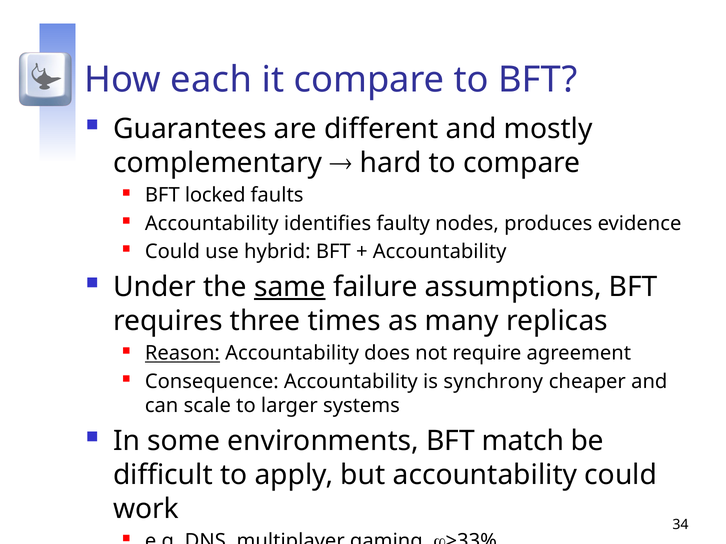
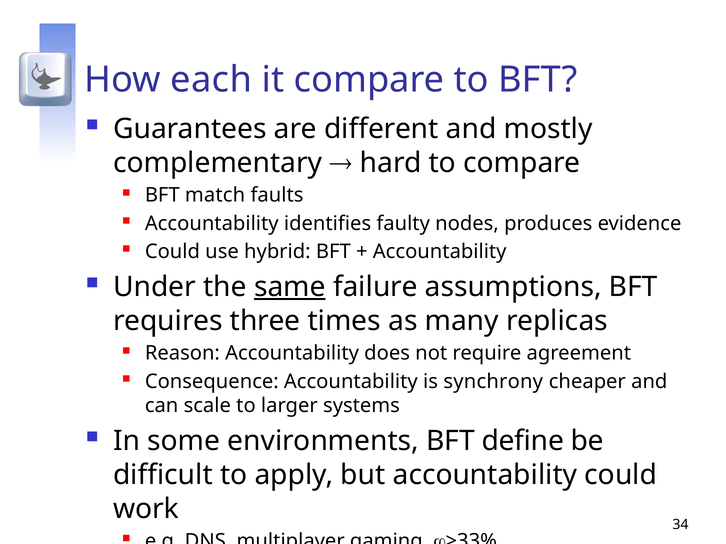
locked: locked -> match
Reason underline: present -> none
match: match -> define
